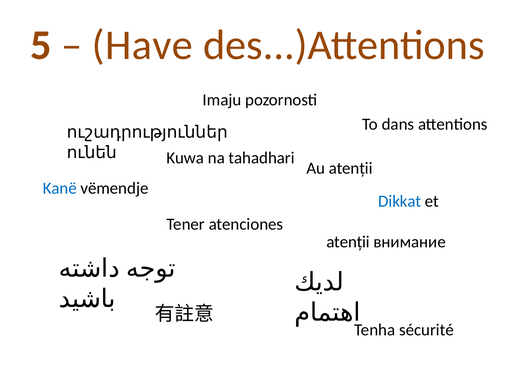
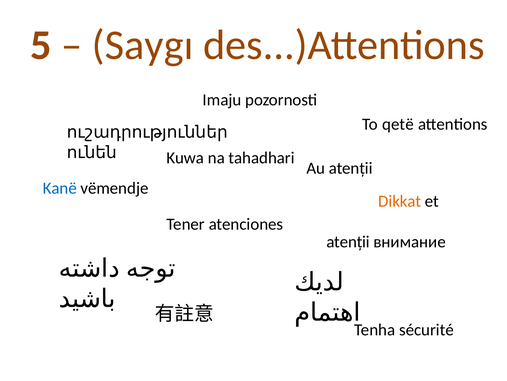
Have: Have -> Saygı
dans: dans -> qetë
Dikkat colour: blue -> orange
